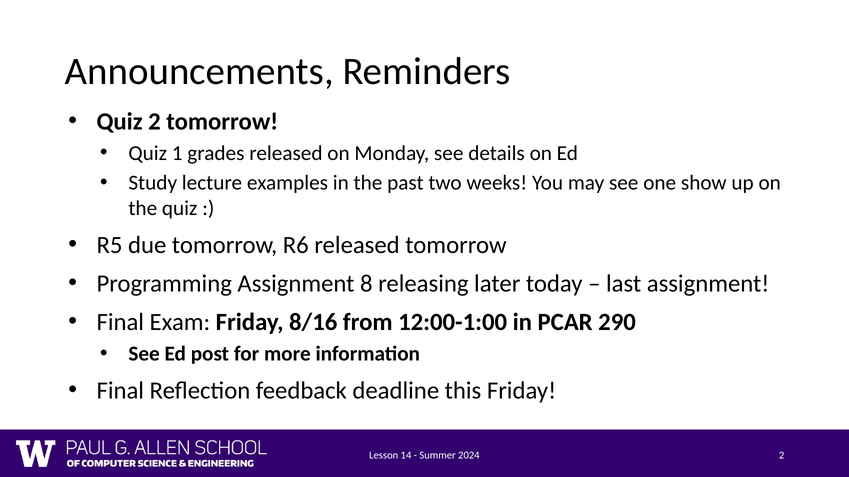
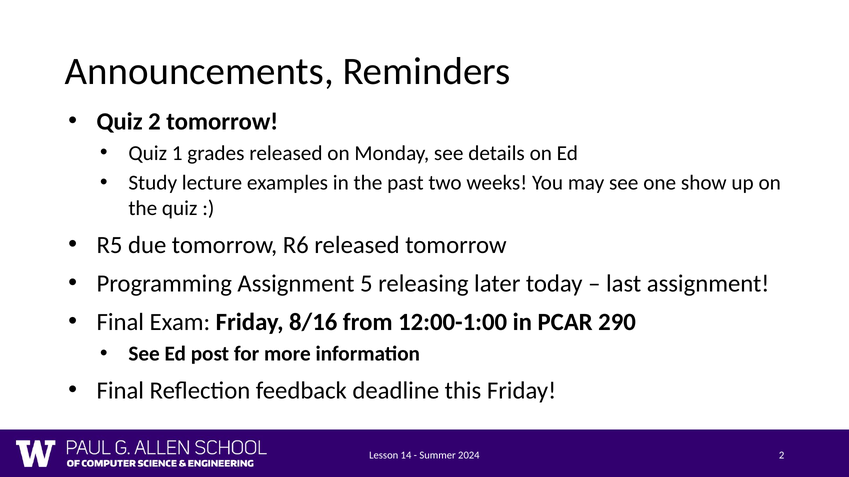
8: 8 -> 5
